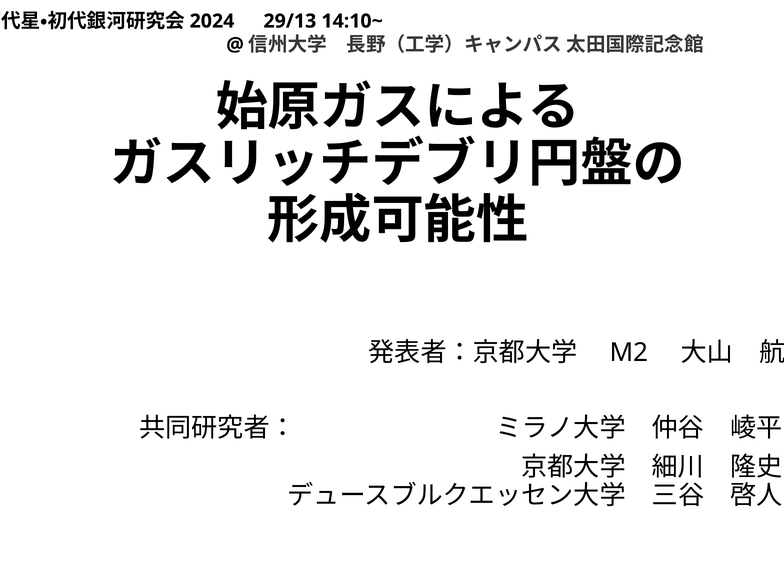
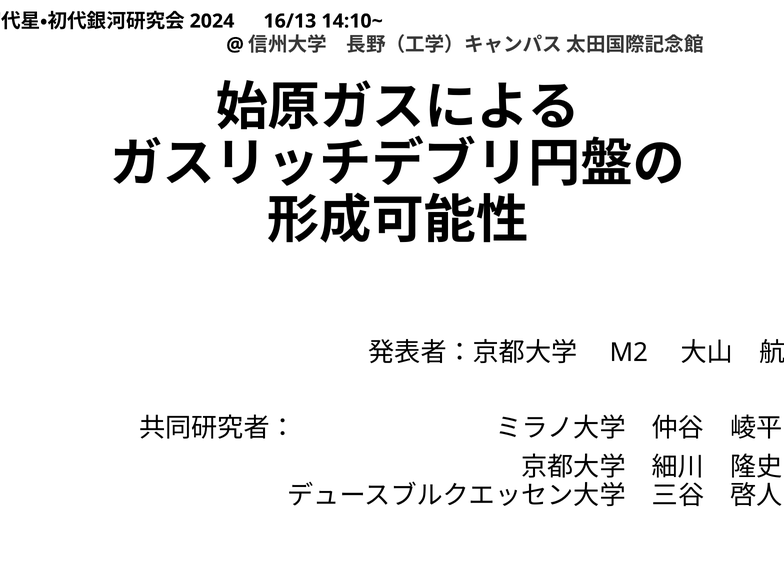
29/13: 29/13 -> 16/13
